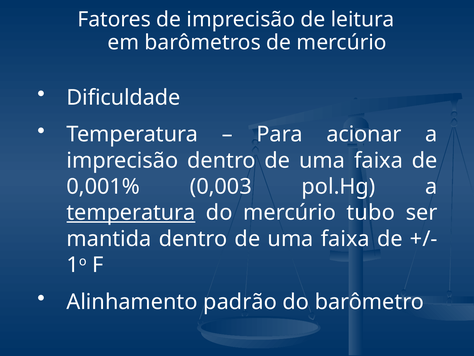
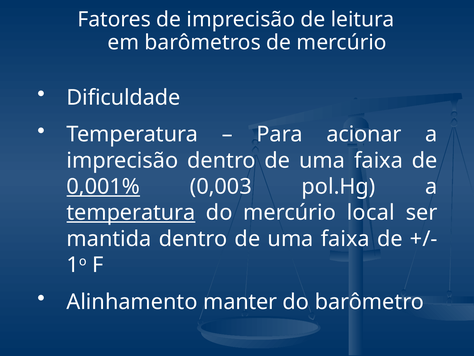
0,001% underline: none -> present
tubo: tubo -> local
padrão: padrão -> manter
